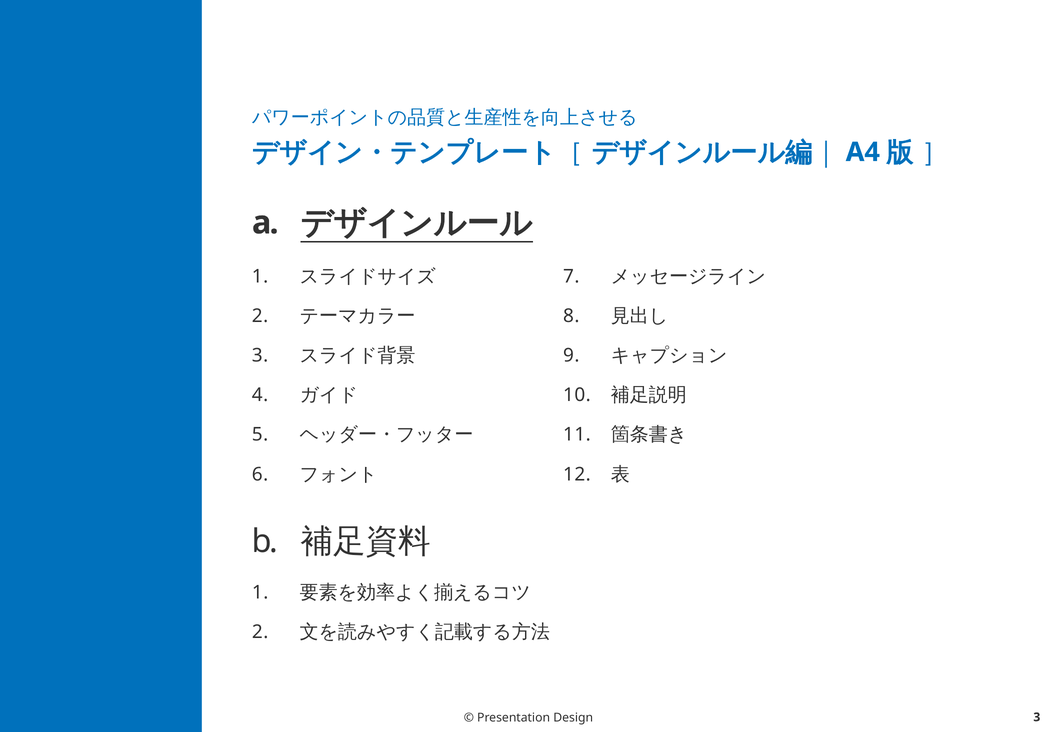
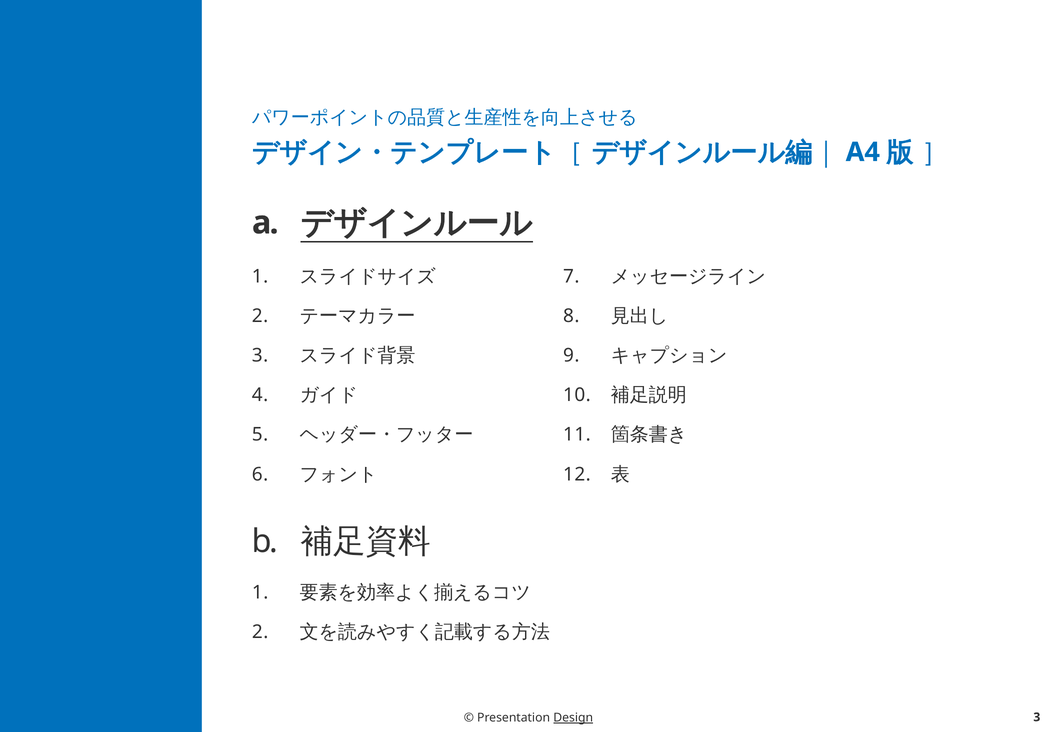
Design underline: none -> present
